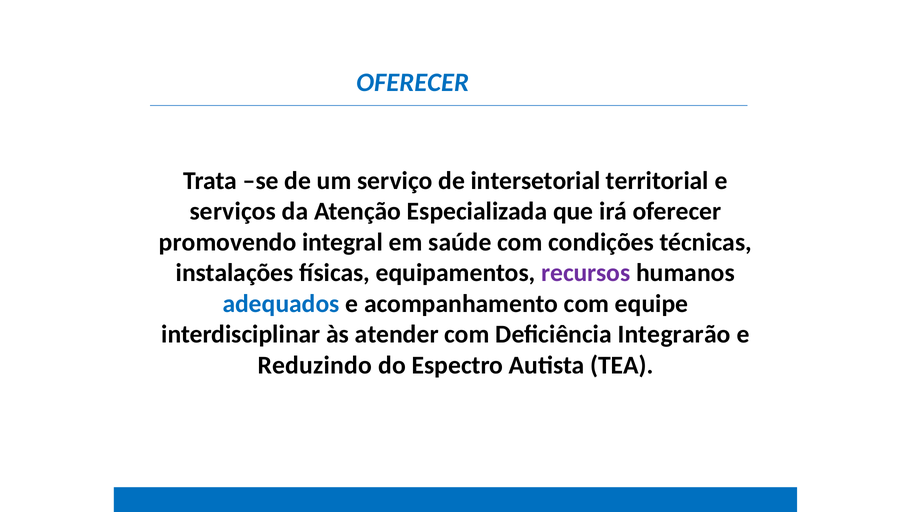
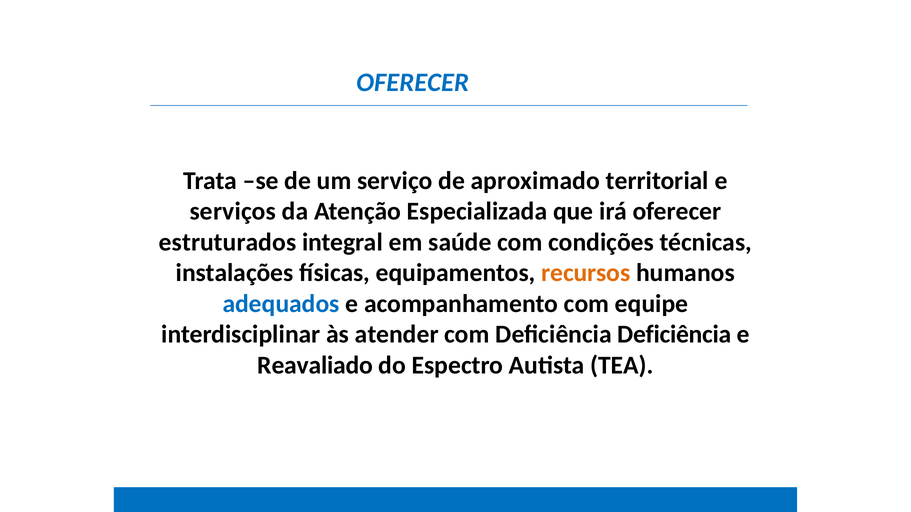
intersetorial: intersetorial -> aproximado
promovendo: promovendo -> estruturados
recursos colour: purple -> orange
Deficiência Integrarão: Integrarão -> Deficiência
Reduzindo: Reduzindo -> Reavaliado
